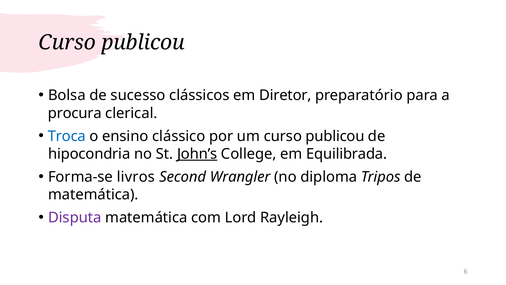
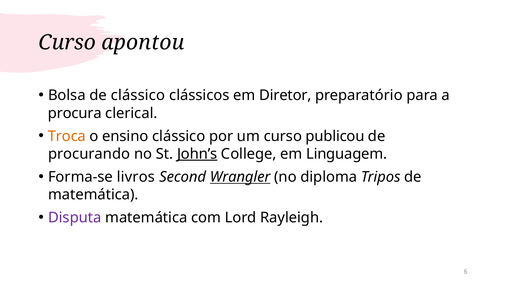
publicou at (143, 43): publicou -> apontou
de sucesso: sucesso -> clássico
Troca colour: blue -> orange
hipocondria: hipocondria -> procurando
Equilibrada: Equilibrada -> Linguagem
Wrangler underline: none -> present
